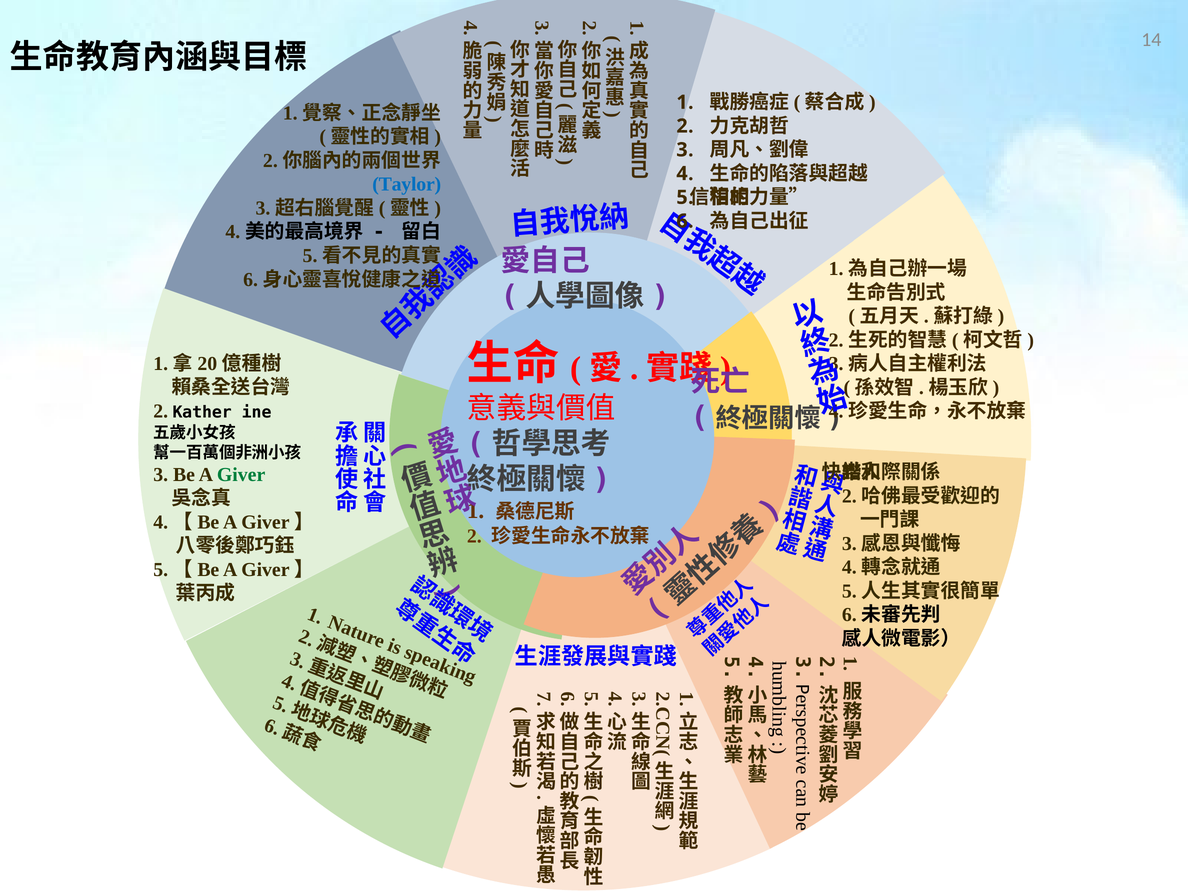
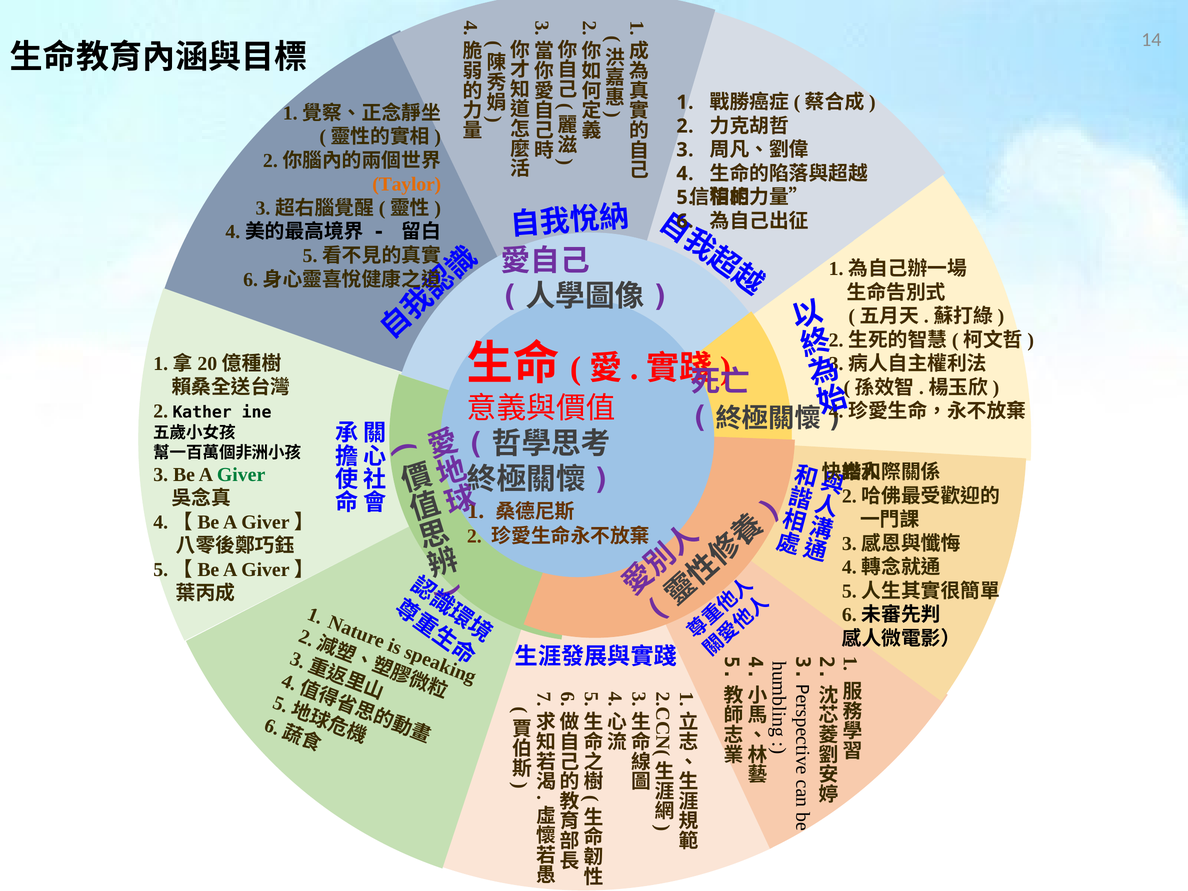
Taylor colour: blue -> orange
